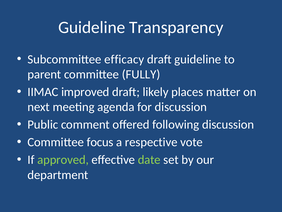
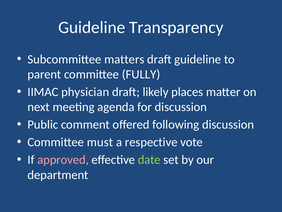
efficacy: efficacy -> matters
improved: improved -> physician
focus: focus -> must
approved colour: light green -> pink
